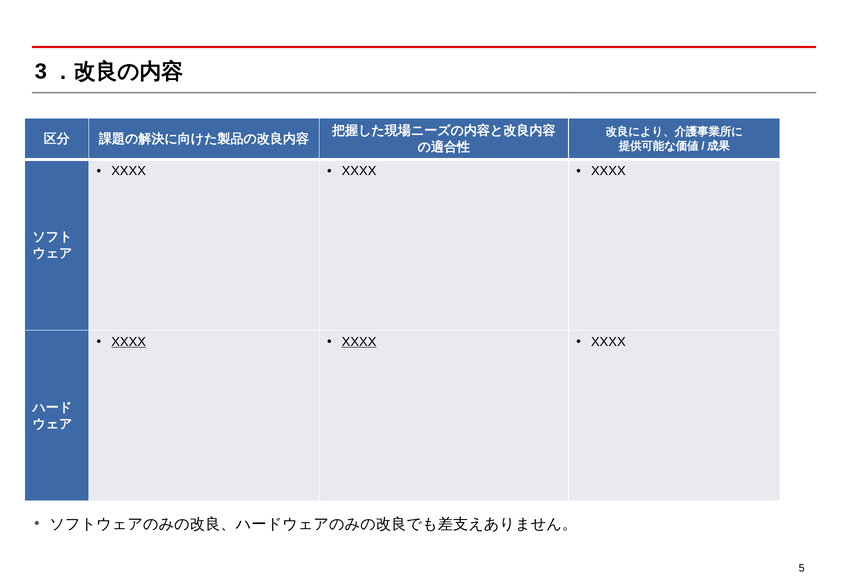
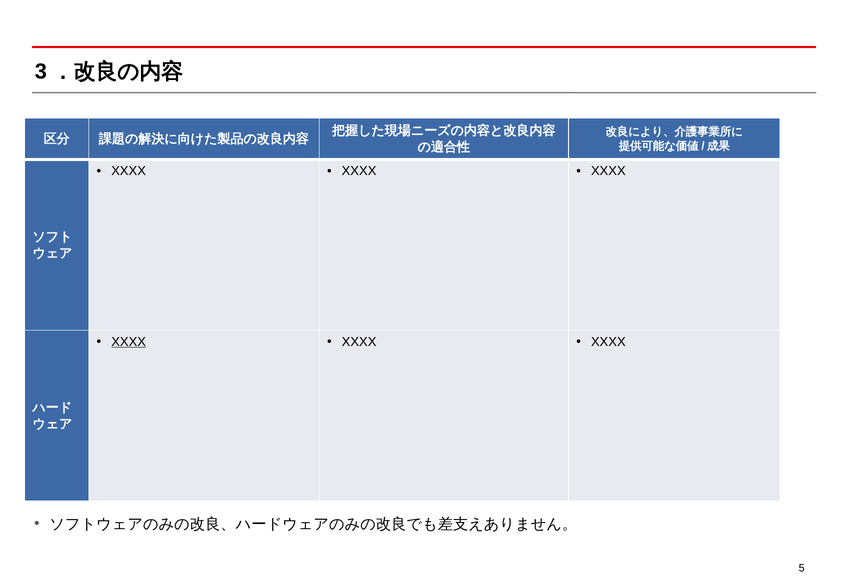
XXXX at (359, 342) underline: present -> none
